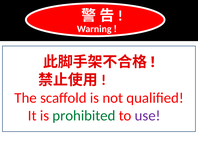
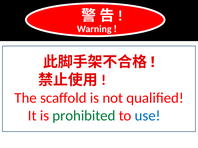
use colour: purple -> blue
